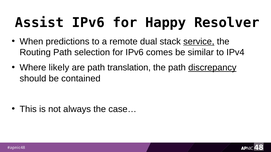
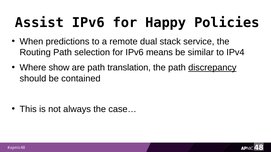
Resolver: Resolver -> Policies
service underline: present -> none
comes: comes -> means
likely: likely -> show
